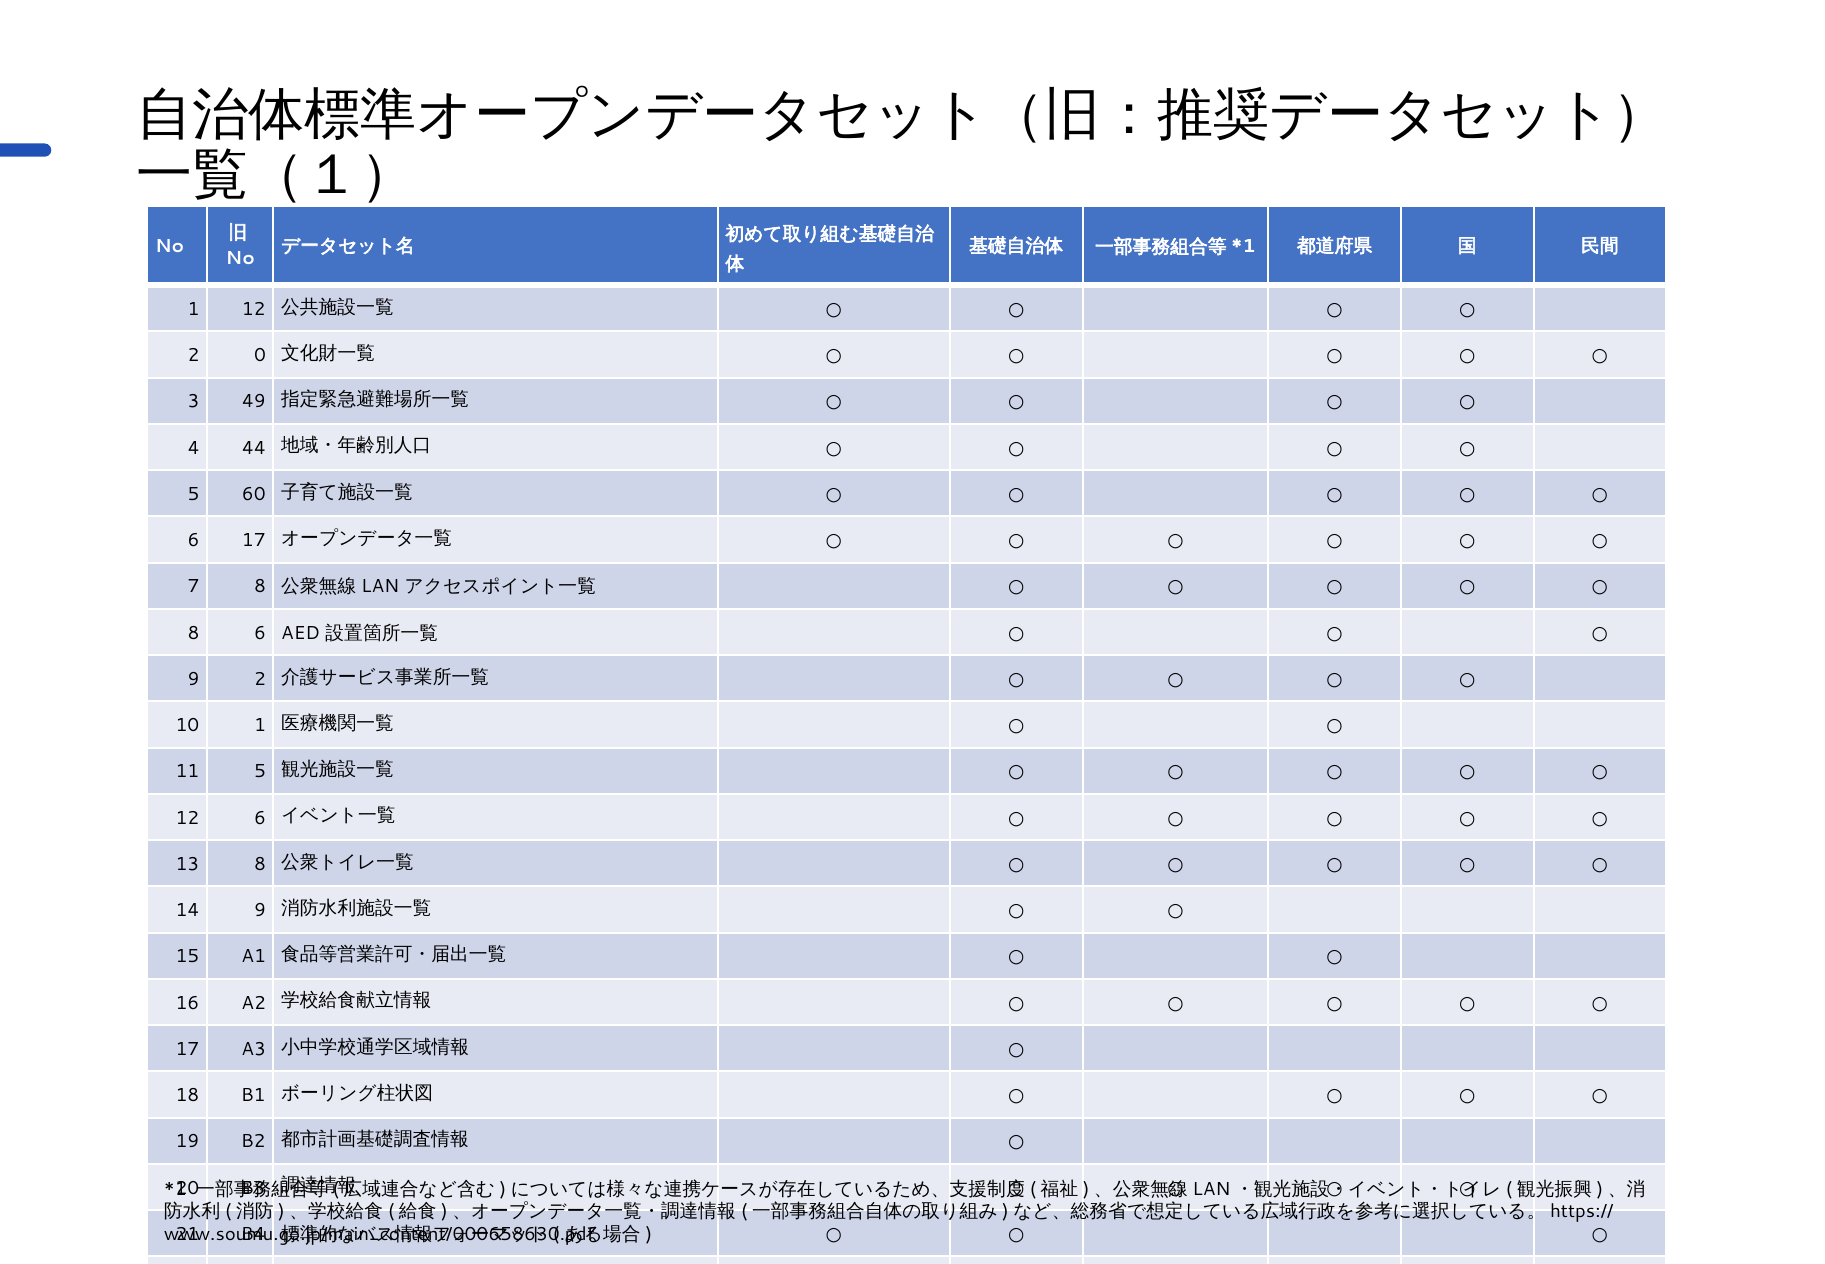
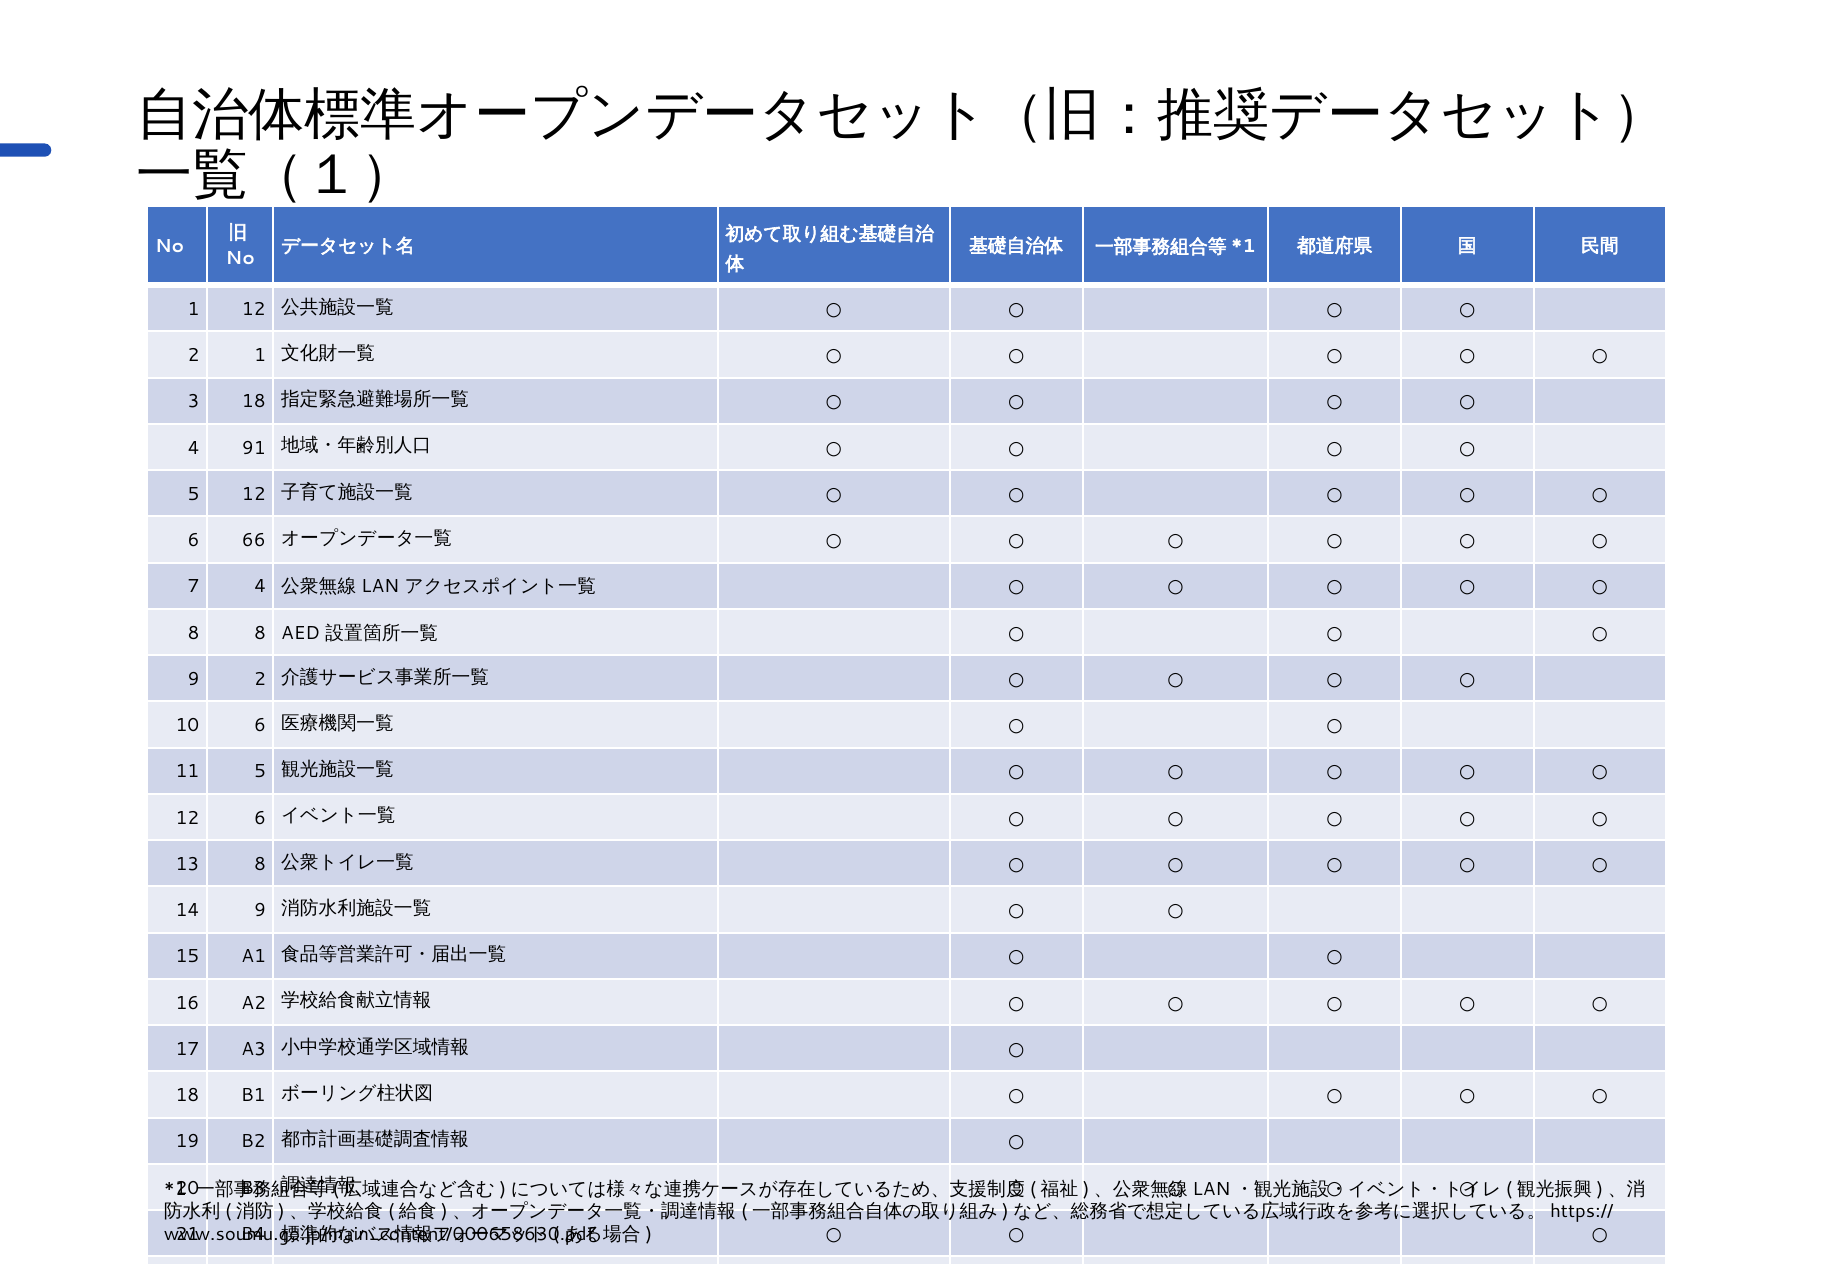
2 0: 0 -> 1
3 49: 49 -> 18
44: 44 -> 91
5 60: 60 -> 12
6 17: 17 -> 66
7 8: 8 -> 4
8 6: 6 -> 8
10 1: 1 -> 6
